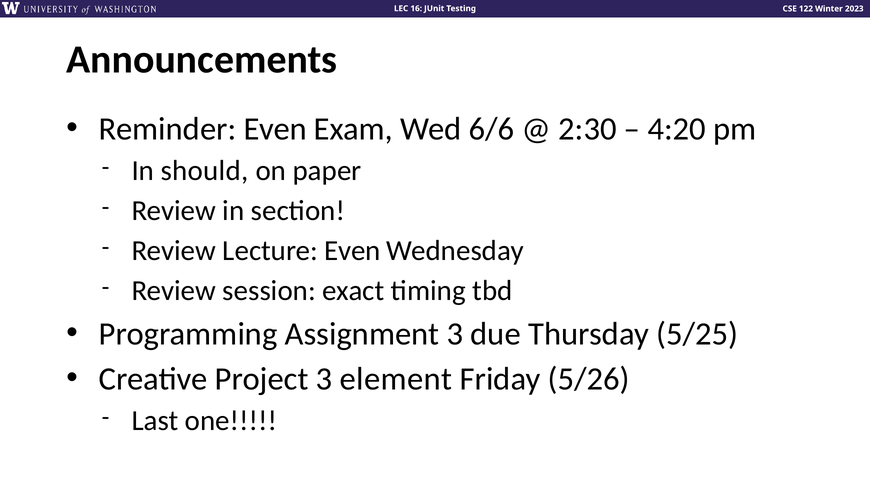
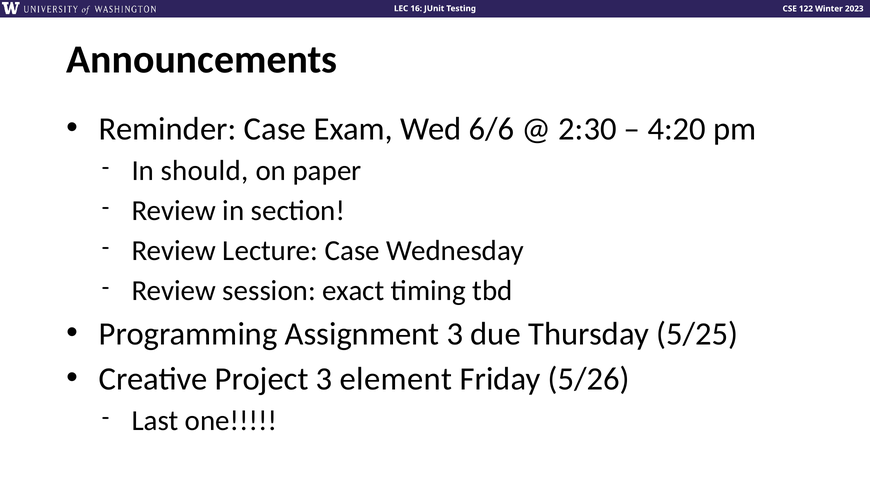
Reminder Even: Even -> Case
Lecture Even: Even -> Case
